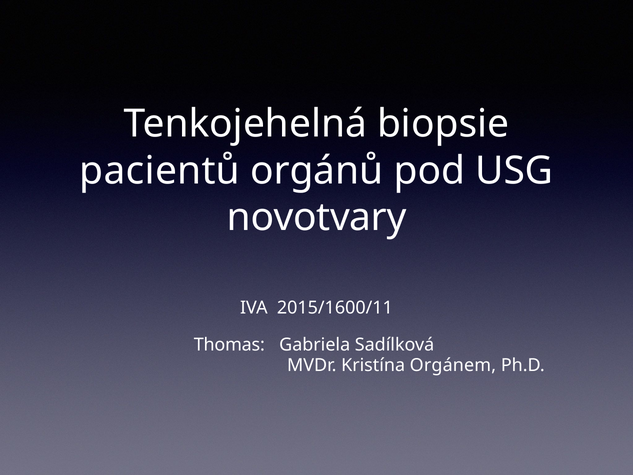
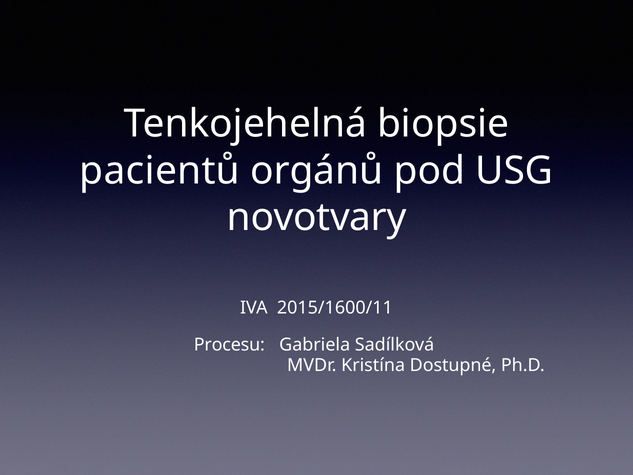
Thomas: Thomas -> Procesu
Orgánem: Orgánem -> Dostupné
